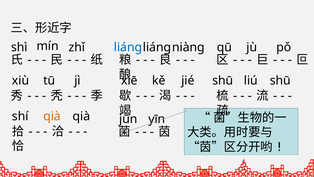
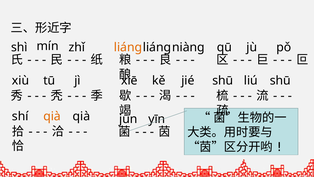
liáng colour: blue -> orange
